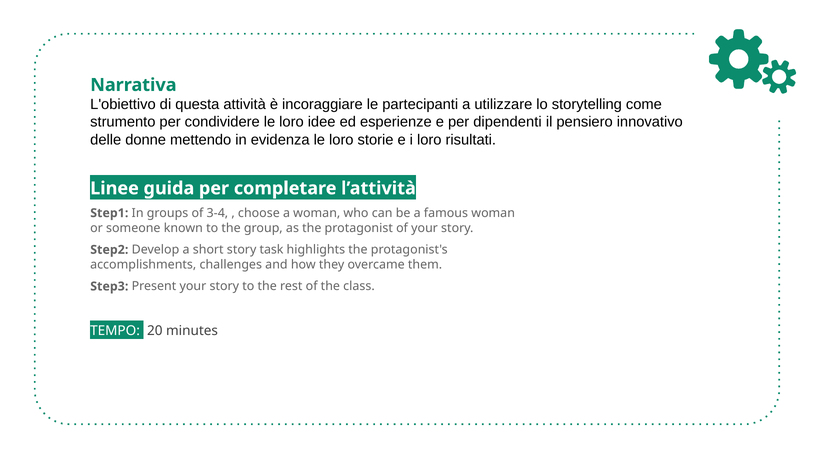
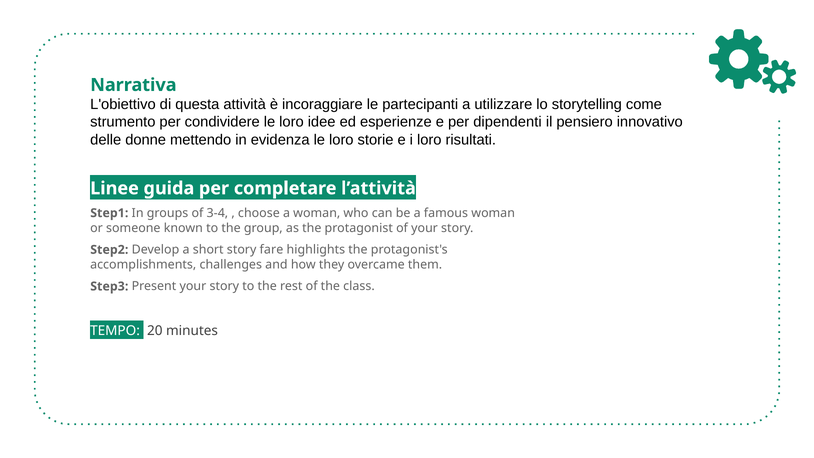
task: task -> fare
